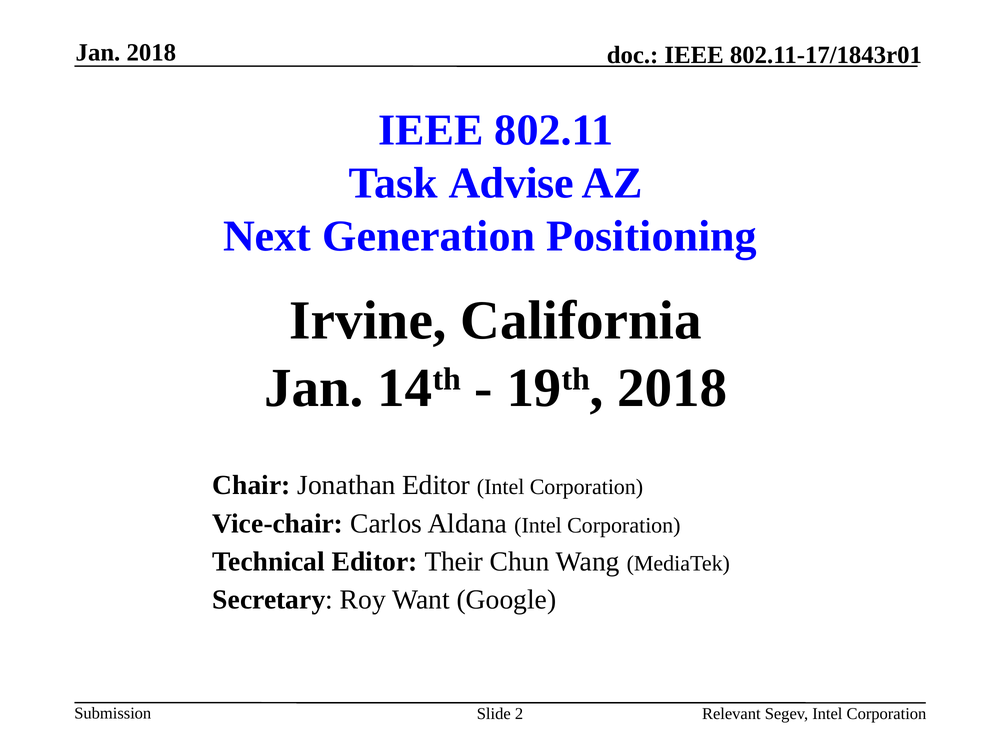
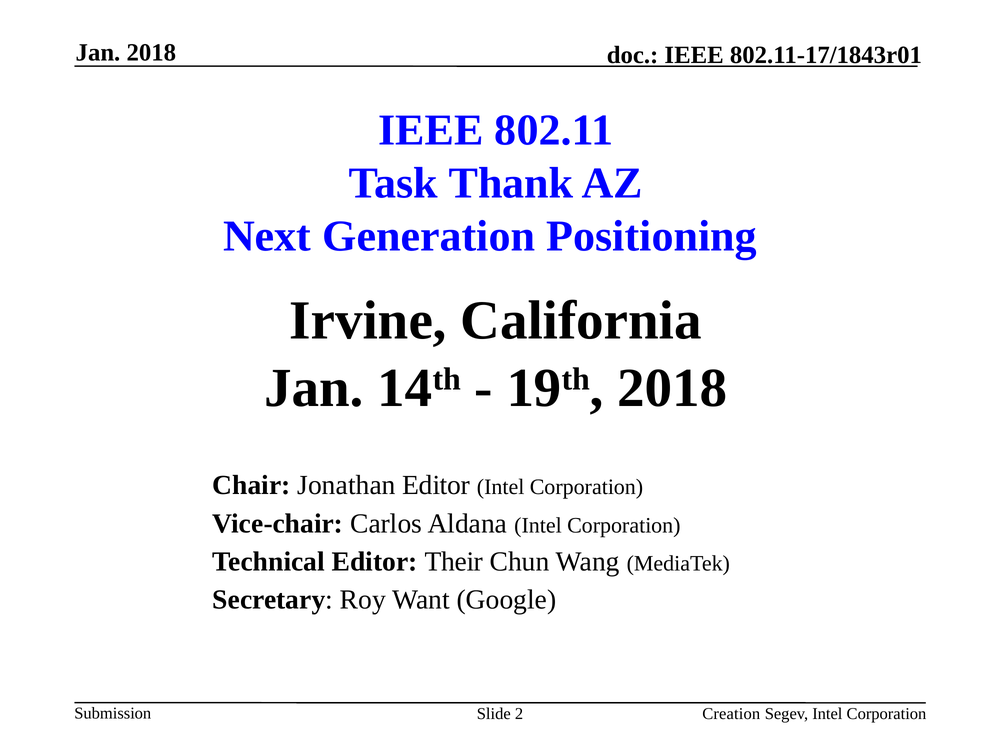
Advise: Advise -> Thank
Relevant: Relevant -> Creation
